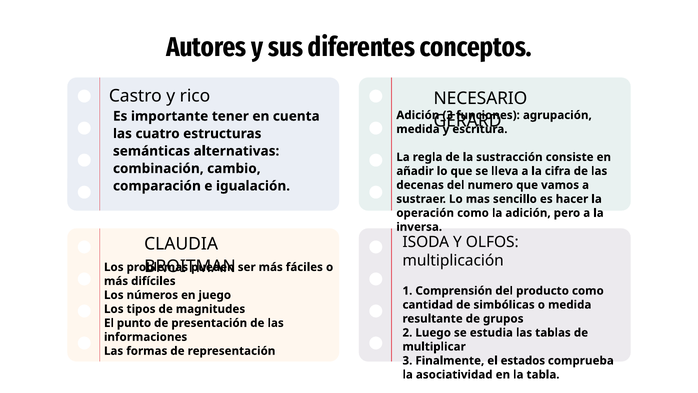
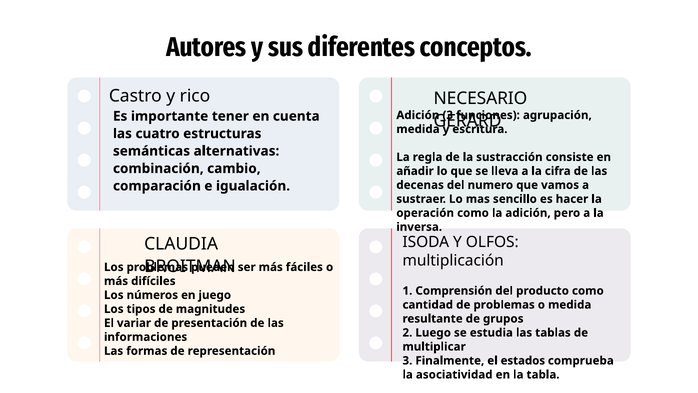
de simbólicas: simbólicas -> problemas
punto: punto -> variar
